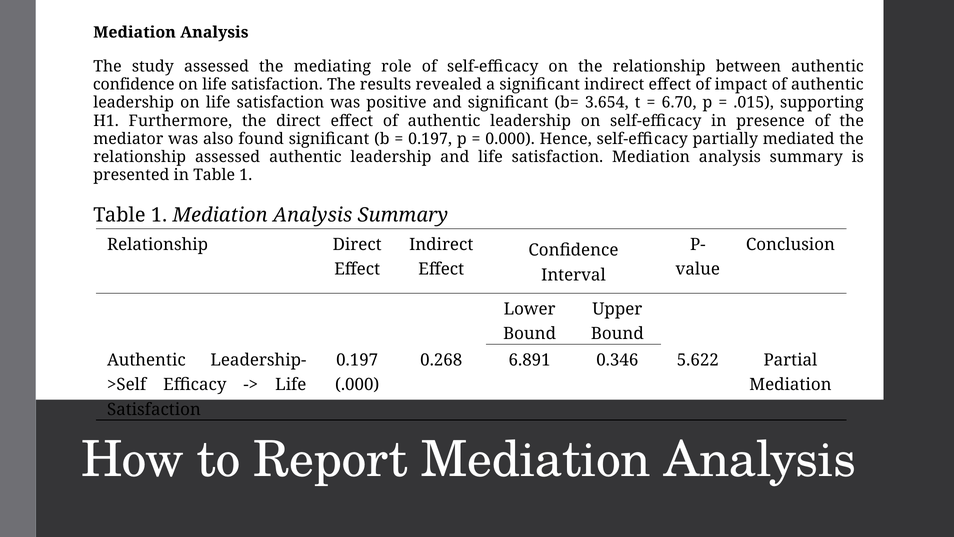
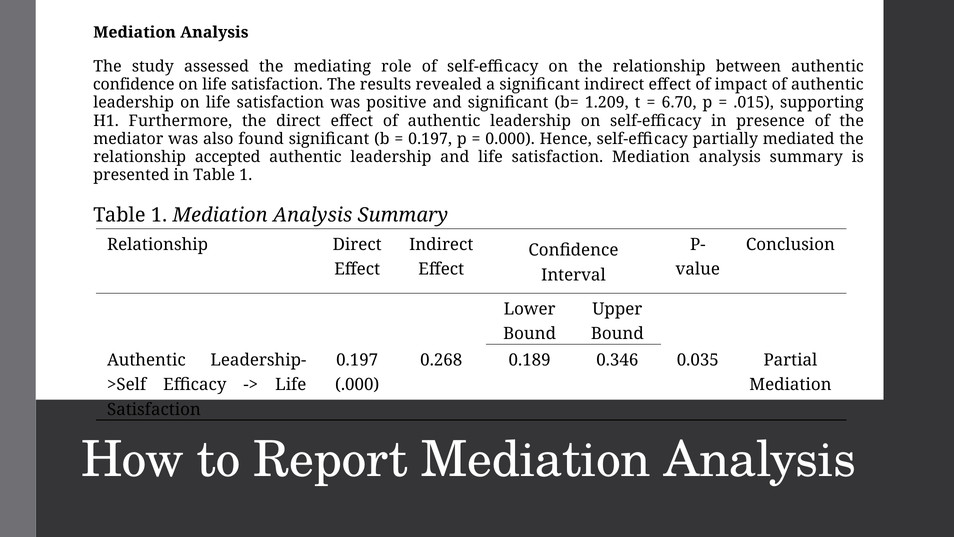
3.654: 3.654 -> 1.209
relationship assessed: assessed -> accepted
6.891: 6.891 -> 0.189
5.622: 5.622 -> 0.035
